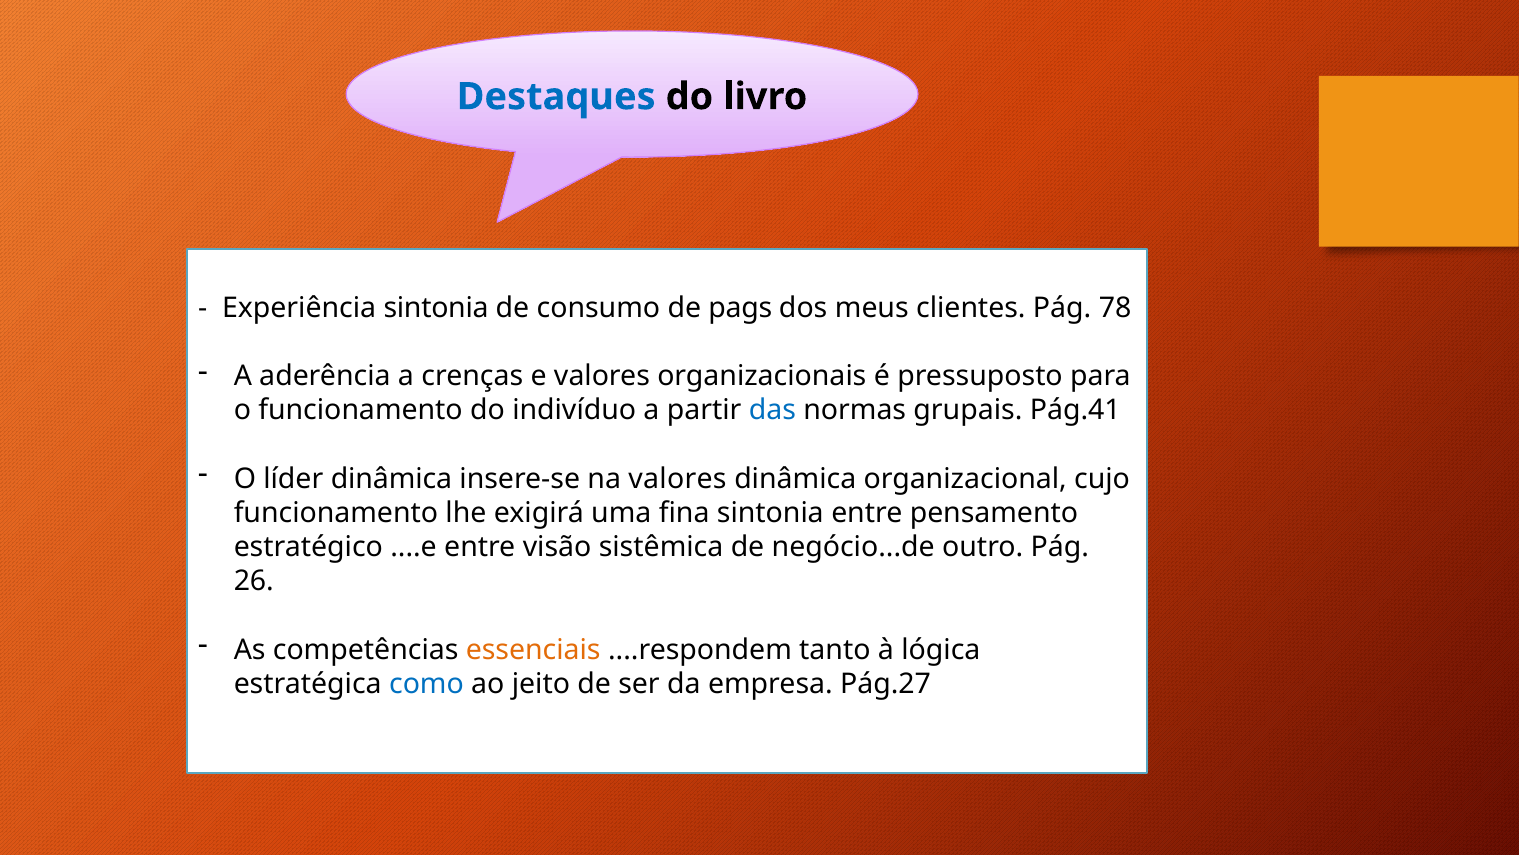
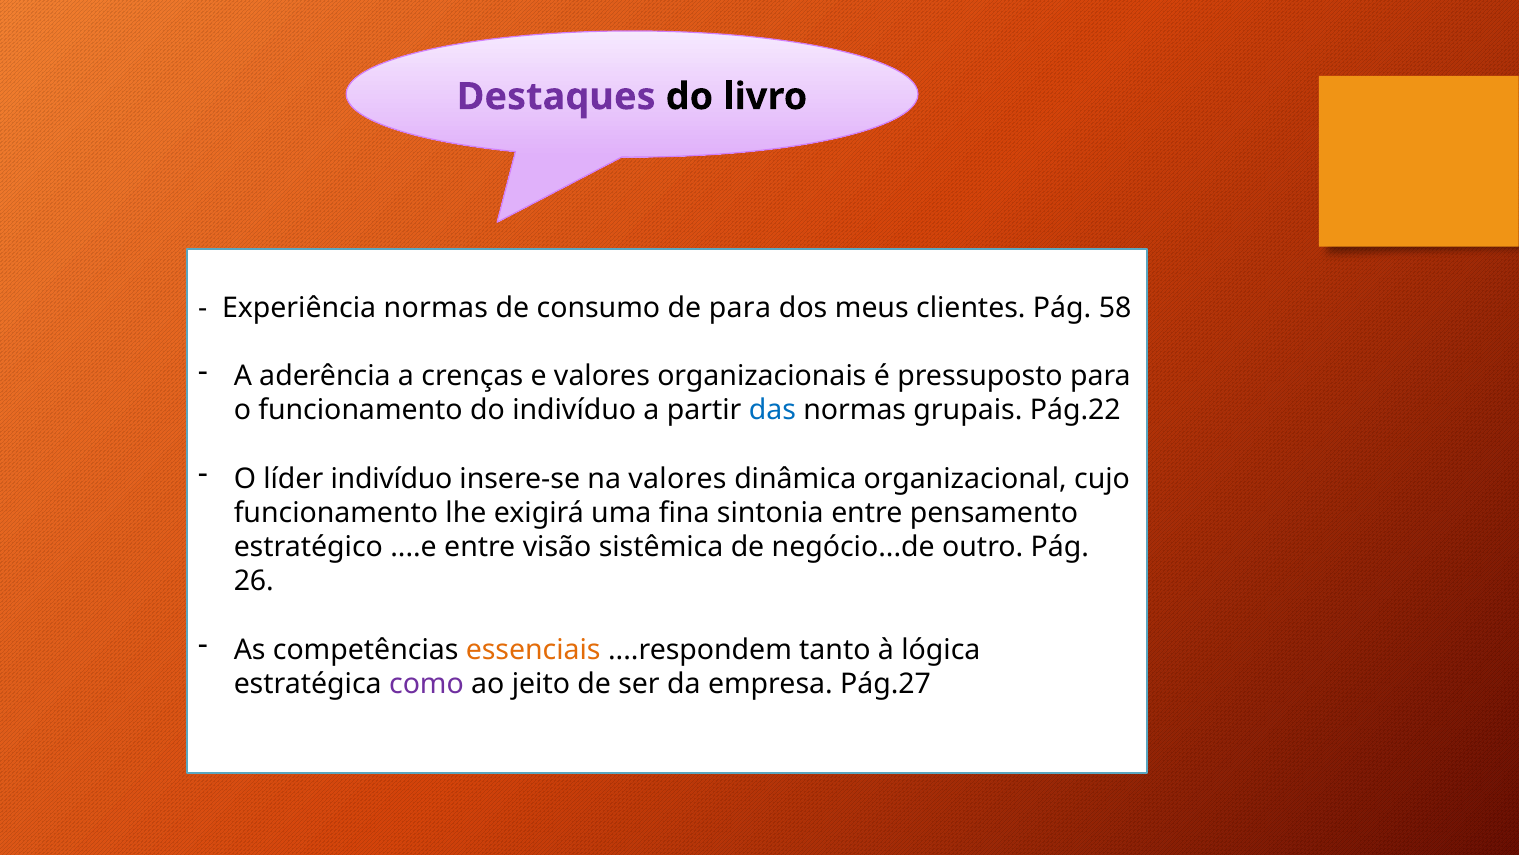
Destaques colour: blue -> purple
Experiência sintonia: sintonia -> normas
de pags: pags -> para
78: 78 -> 58
Pág.41: Pág.41 -> Pág.22
líder dinâmica: dinâmica -> indivíduo
como colour: blue -> purple
